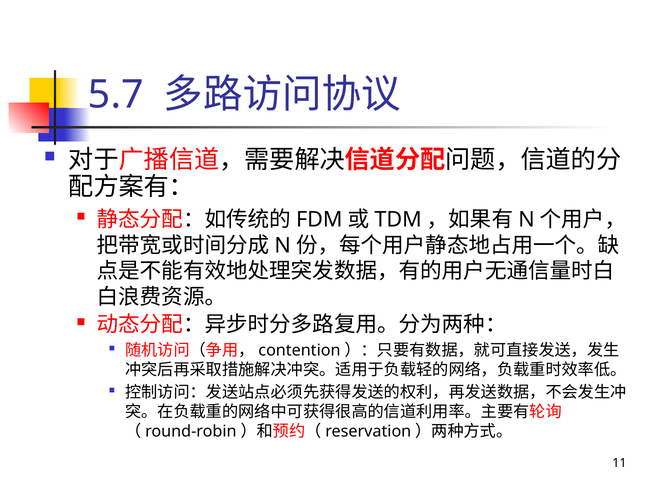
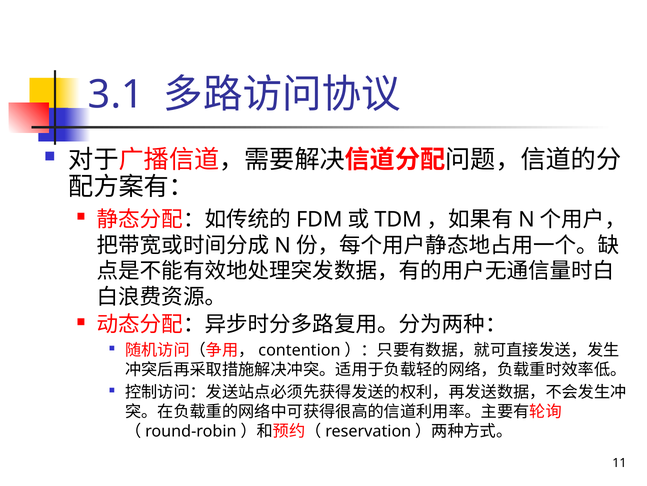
5.7: 5.7 -> 3.1
